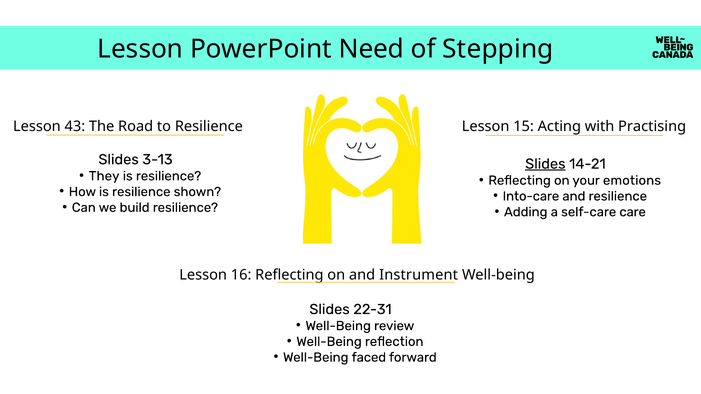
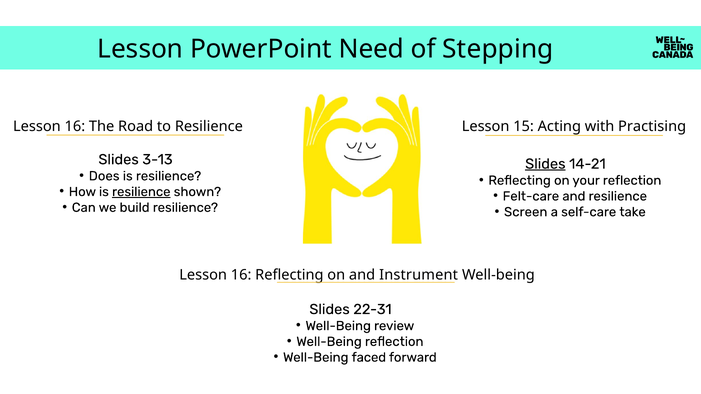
43 at (75, 126): 43 -> 16
They: They -> Does
your emotions: emotions -> reflection
resilience at (141, 192) underline: none -> present
Into-care: Into-care -> Felt-care
Adding: Adding -> Screen
care: care -> take
